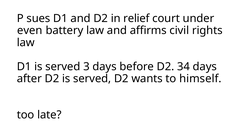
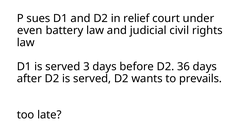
affirms: affirms -> judicial
34: 34 -> 36
himself: himself -> prevails
